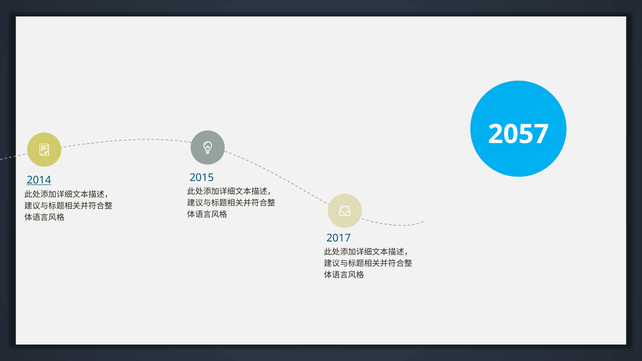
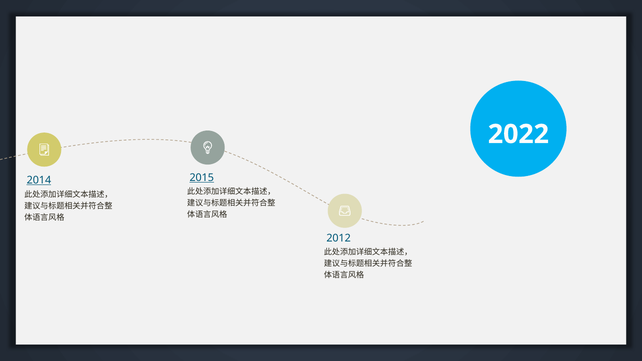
2057: 2057 -> 2022
2015 underline: none -> present
2017: 2017 -> 2012
